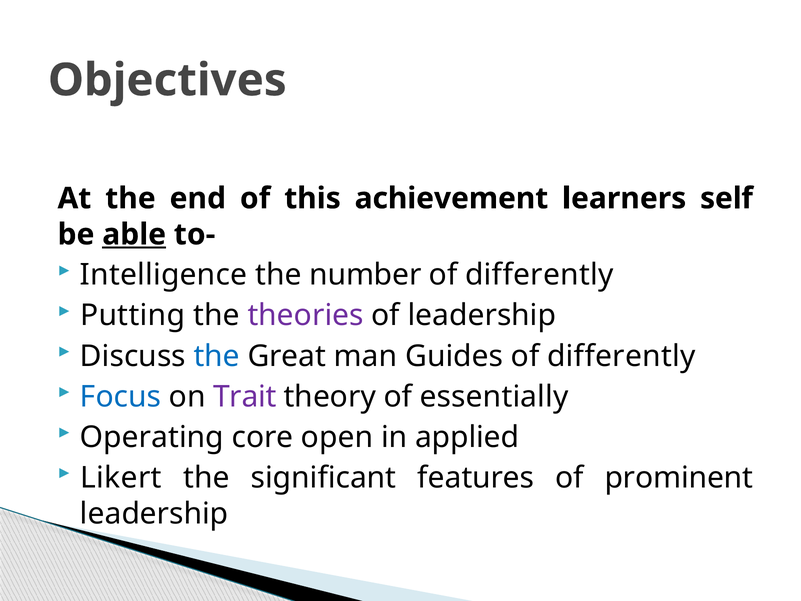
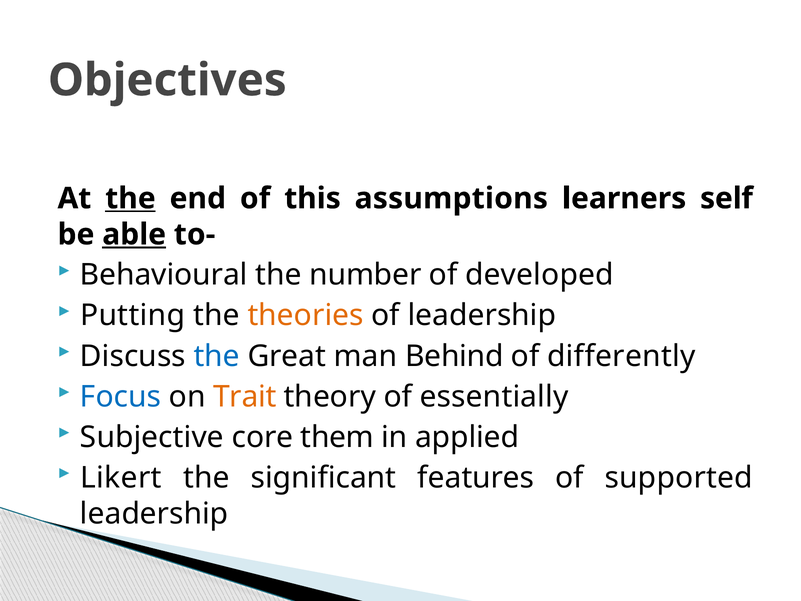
the at (130, 198) underline: none -> present
achievement: achievement -> assumptions
Intelligence: Intelligence -> Behavioural
differently at (539, 275): differently -> developed
theories colour: purple -> orange
Guides: Guides -> Behind
Trait colour: purple -> orange
Operating: Operating -> Subjective
open: open -> them
prominent: prominent -> supported
